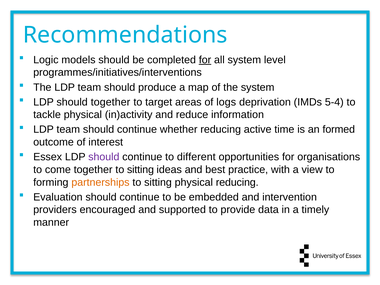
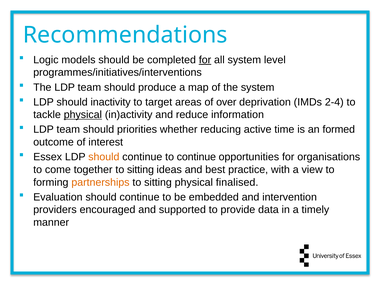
should together: together -> inactivity
logs: logs -> over
5-4: 5-4 -> 2-4
physical at (83, 115) underline: none -> present
team should continue: continue -> priorities
should at (104, 157) colour: purple -> orange
to different: different -> continue
physical reducing: reducing -> finalised
